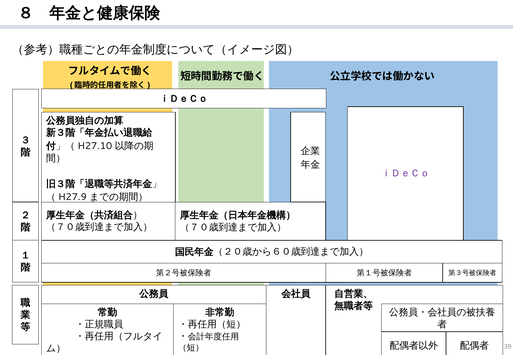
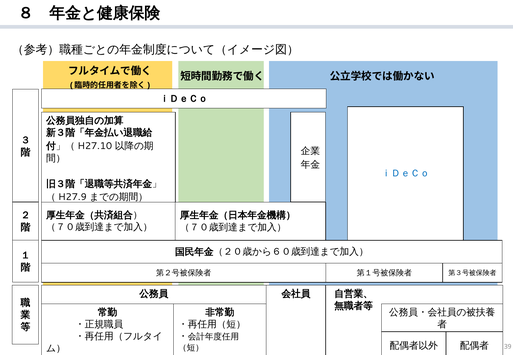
ｉＤｅＣｏ at (405, 174) colour: purple -> blue
